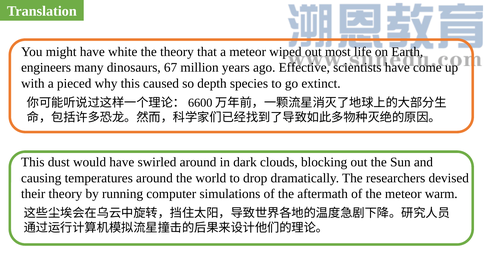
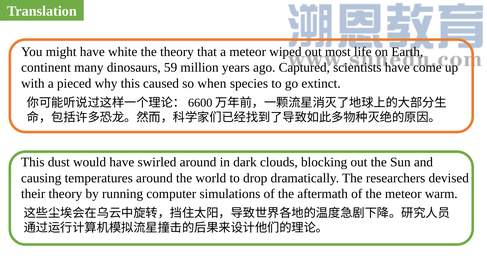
engineers: engineers -> continent
67: 67 -> 59
Effective: Effective -> Captured
depth: depth -> when
